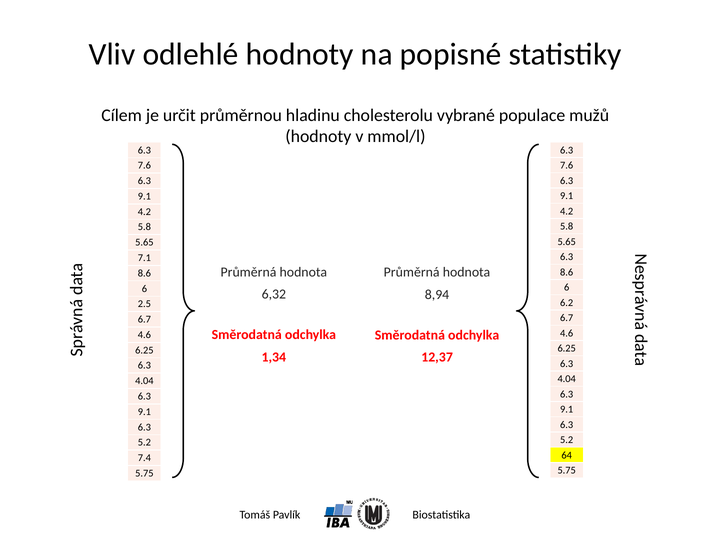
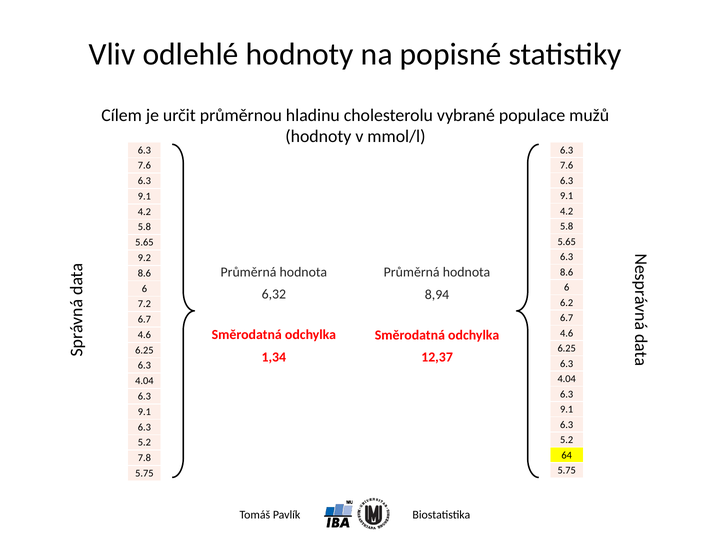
7.1: 7.1 -> 9.2
2.5: 2.5 -> 7.2
7.4: 7.4 -> 7.8
